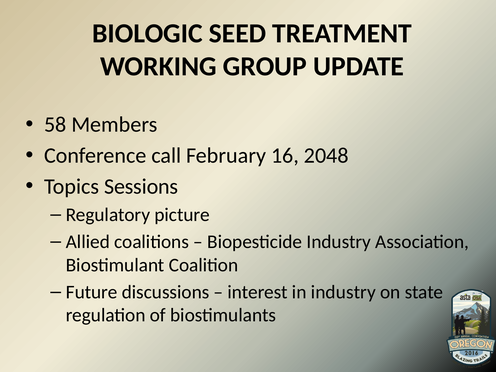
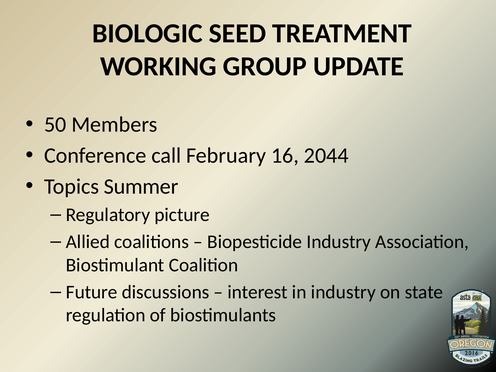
58: 58 -> 50
2048: 2048 -> 2044
Sessions: Sessions -> Summer
